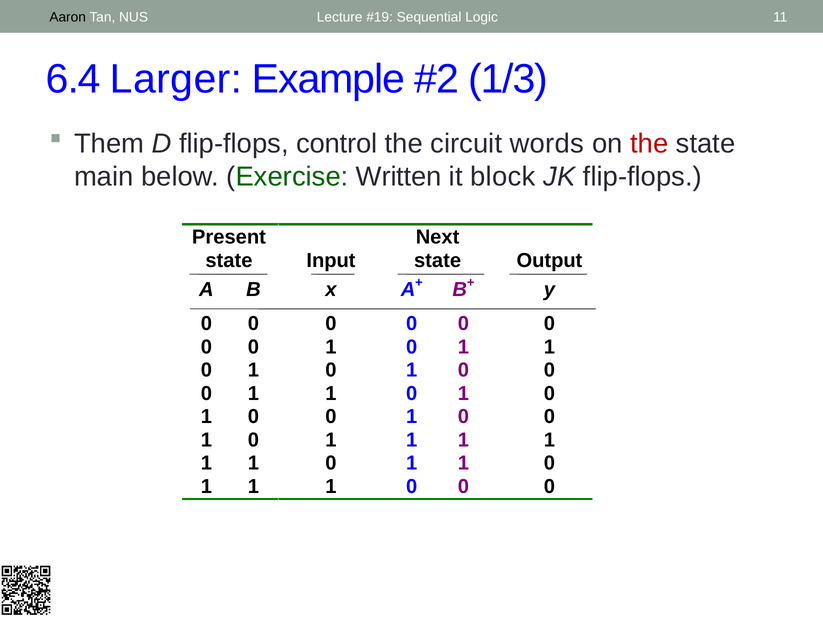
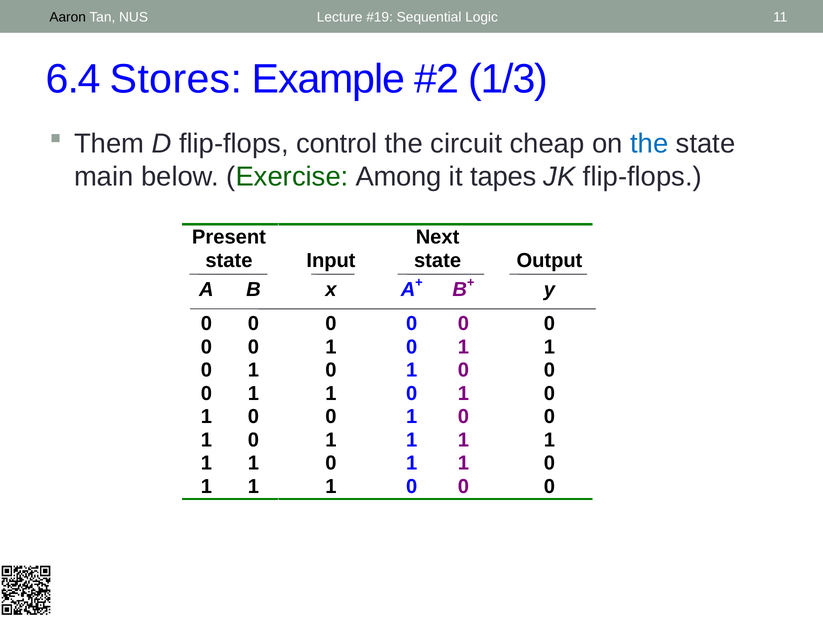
Larger: Larger -> Stores
words: words -> cheap
the at (649, 144) colour: red -> blue
Written: Written -> Among
block: block -> tapes
